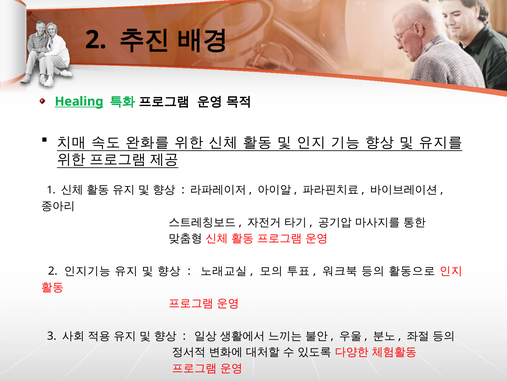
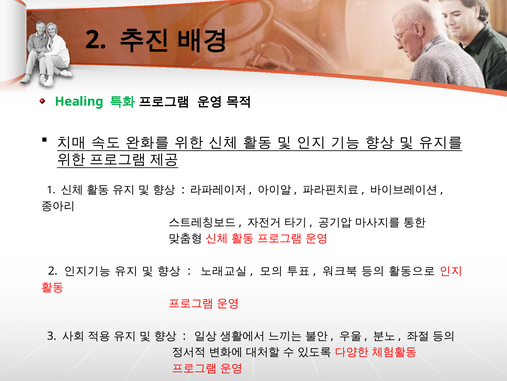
Healing underline: present -> none
